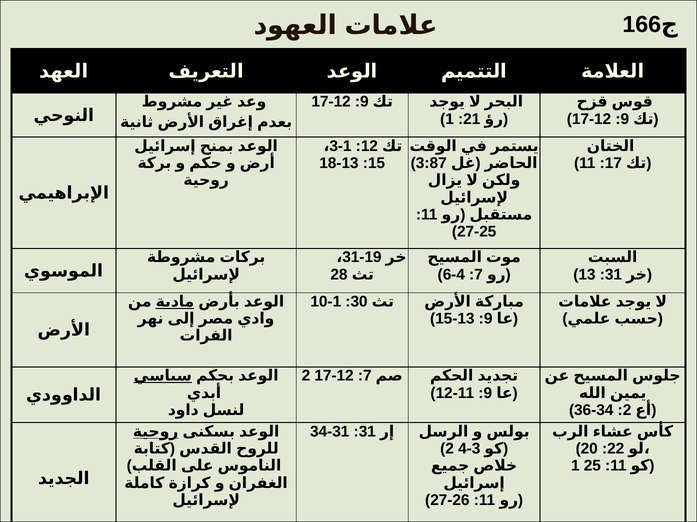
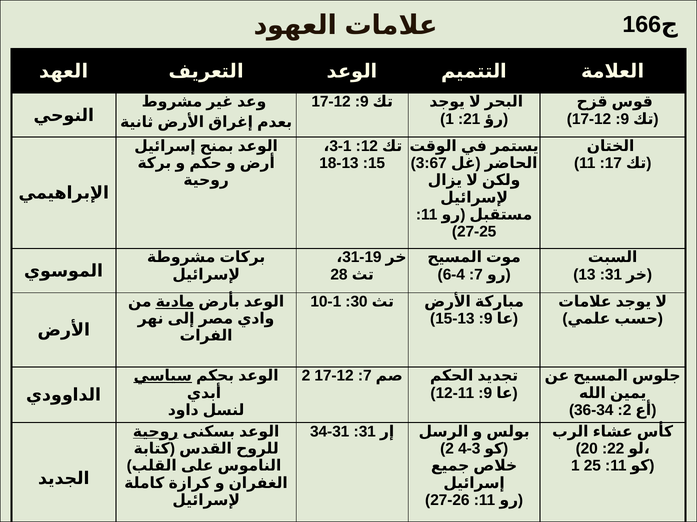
3:87: 3:87 -> 3:67
